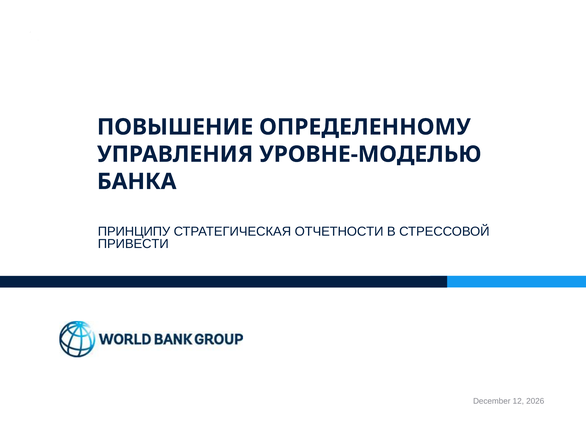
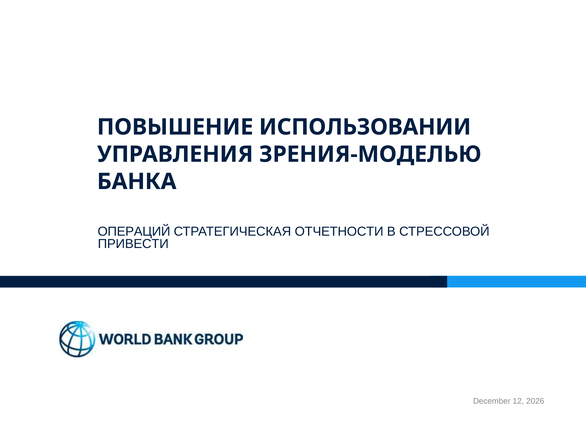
ОПРЕДЕЛЕННОМУ: ОПРЕДЕЛЕННОМУ -> ИСПОЛЬЗОВАНИИ
УРОВНЕ-МОДЕЛЬЮ: УРОВНЕ-МОДЕЛЬЮ -> ЗРЕНИЯ-МОДЕЛЬЮ
ПРИНЦИПУ: ПРИНЦИПУ -> ОПЕРАЦИЙ
